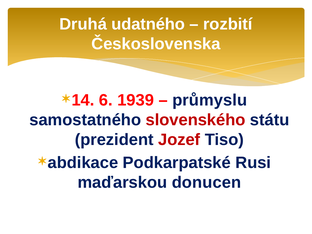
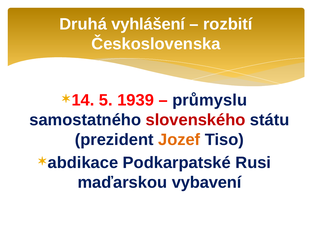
udatného: udatného -> vyhlášení
6: 6 -> 5
Jozef colour: red -> orange
donucen: donucen -> vybavení
